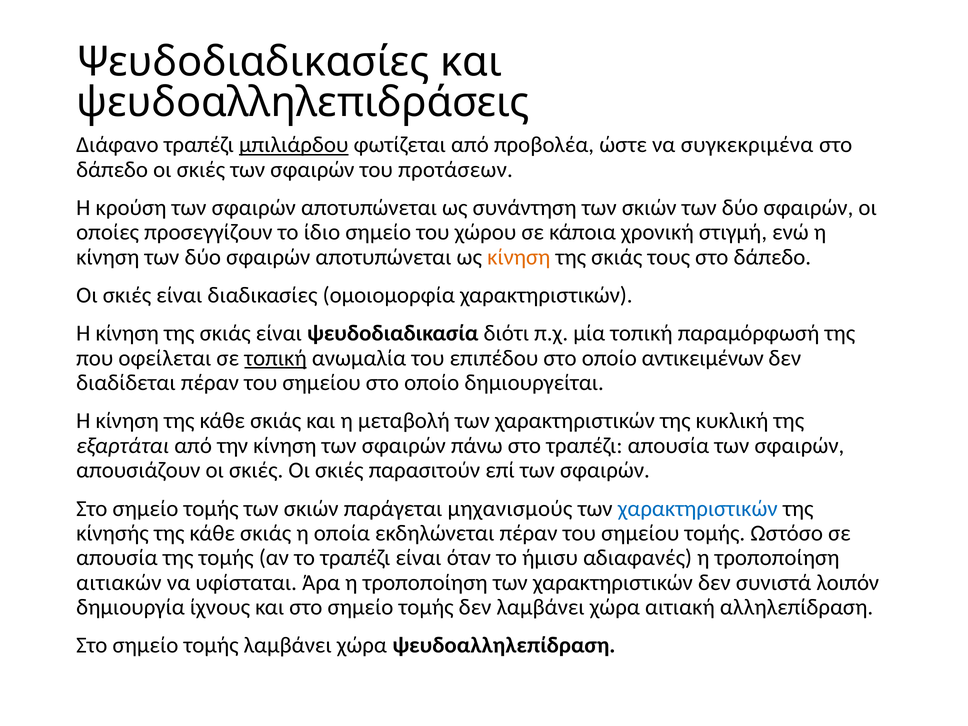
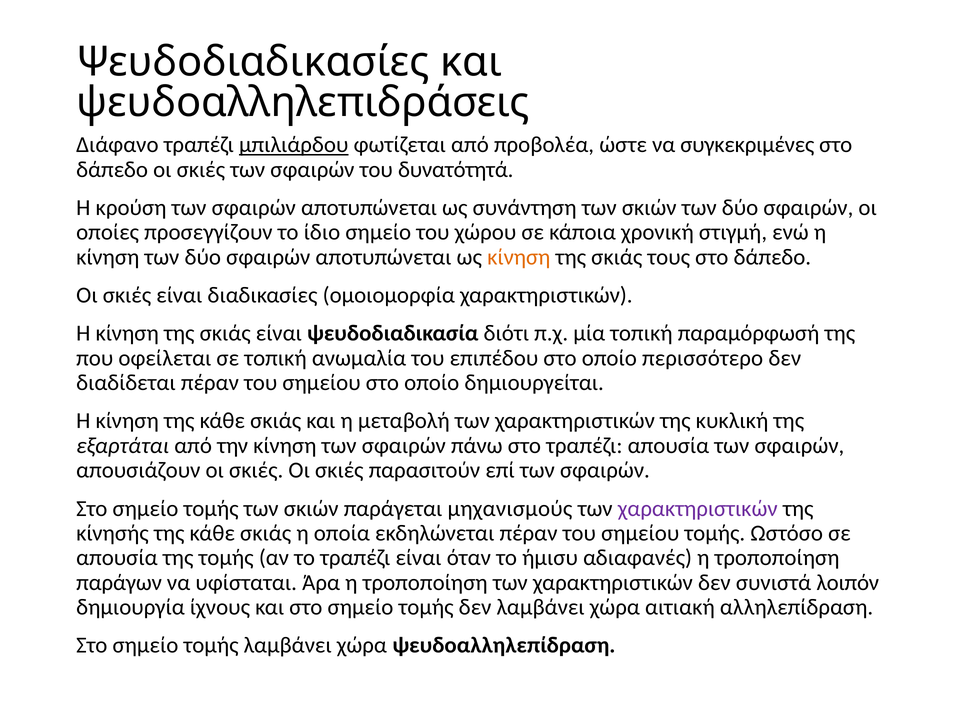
συγκεκριμένα: συγκεκριμένα -> συγκεκριμένες
προτάσεων: προτάσεων -> δυνατότητά
τοπική at (276, 358) underline: present -> none
αντικειμένων: αντικειμένων -> περισσότερο
χαρακτηριστικών at (698, 508) colour: blue -> purple
αιτιακών: αιτιακών -> παράγων
